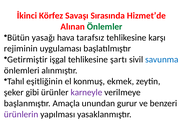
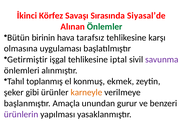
Hizmet’de: Hizmet’de -> Siyasal’de
yasağı: yasağı -> birinin
rejiminin: rejiminin -> olmasına
şartı: şartı -> iptal
savunma colour: blue -> purple
eşitliğinin: eşitliğinin -> toplanmış
karneyle colour: purple -> orange
